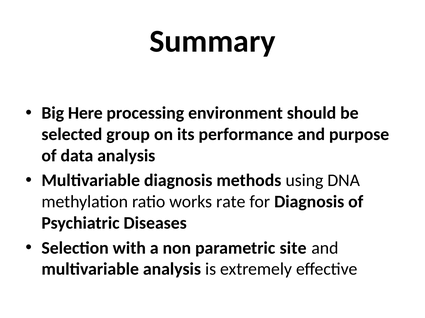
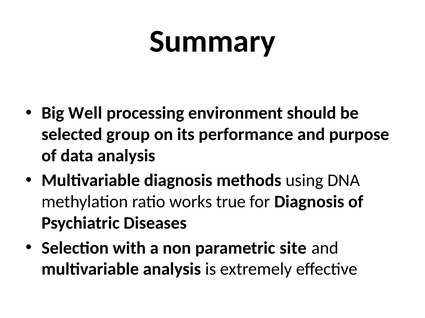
Here: Here -> Well
rate: rate -> true
